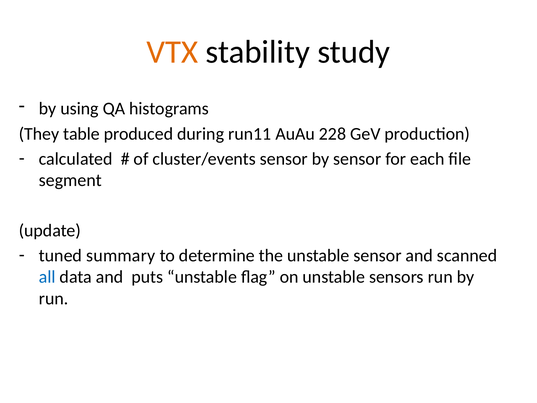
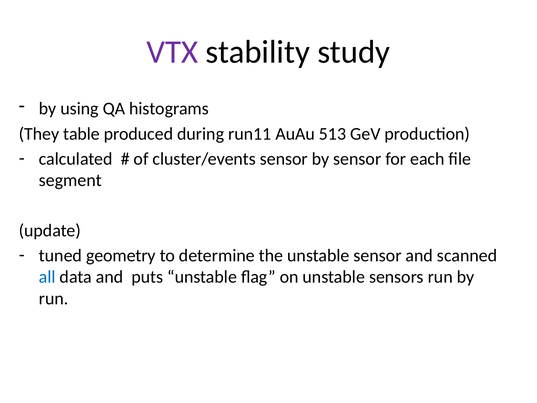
VTX colour: orange -> purple
228: 228 -> 513
summary: summary -> geometry
